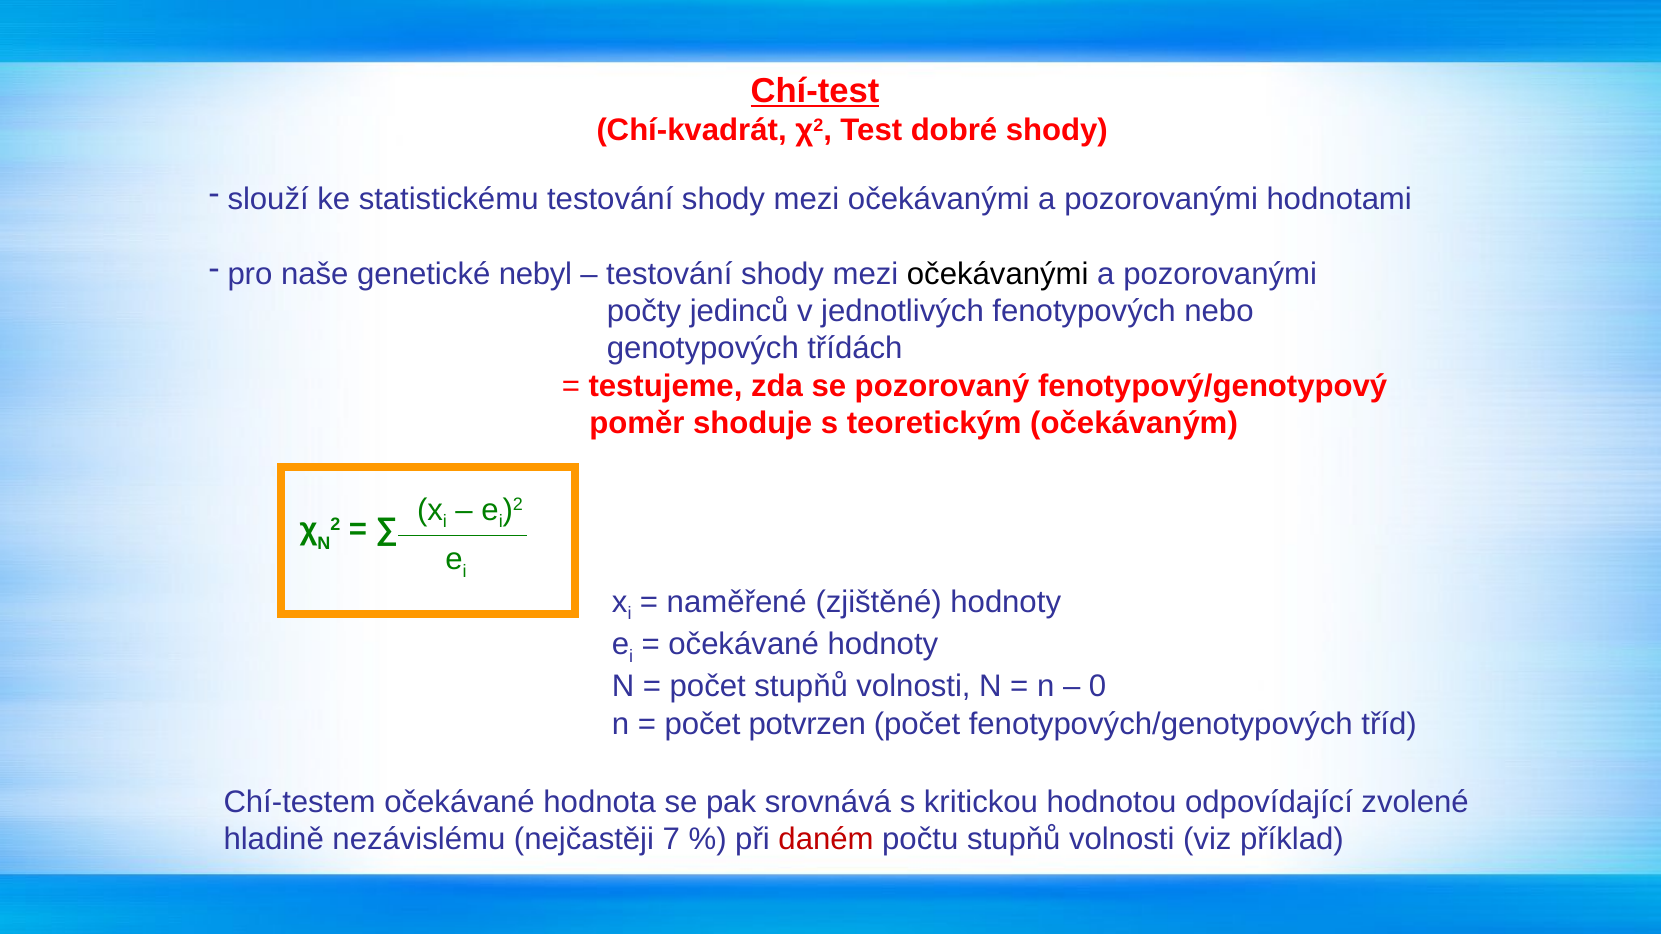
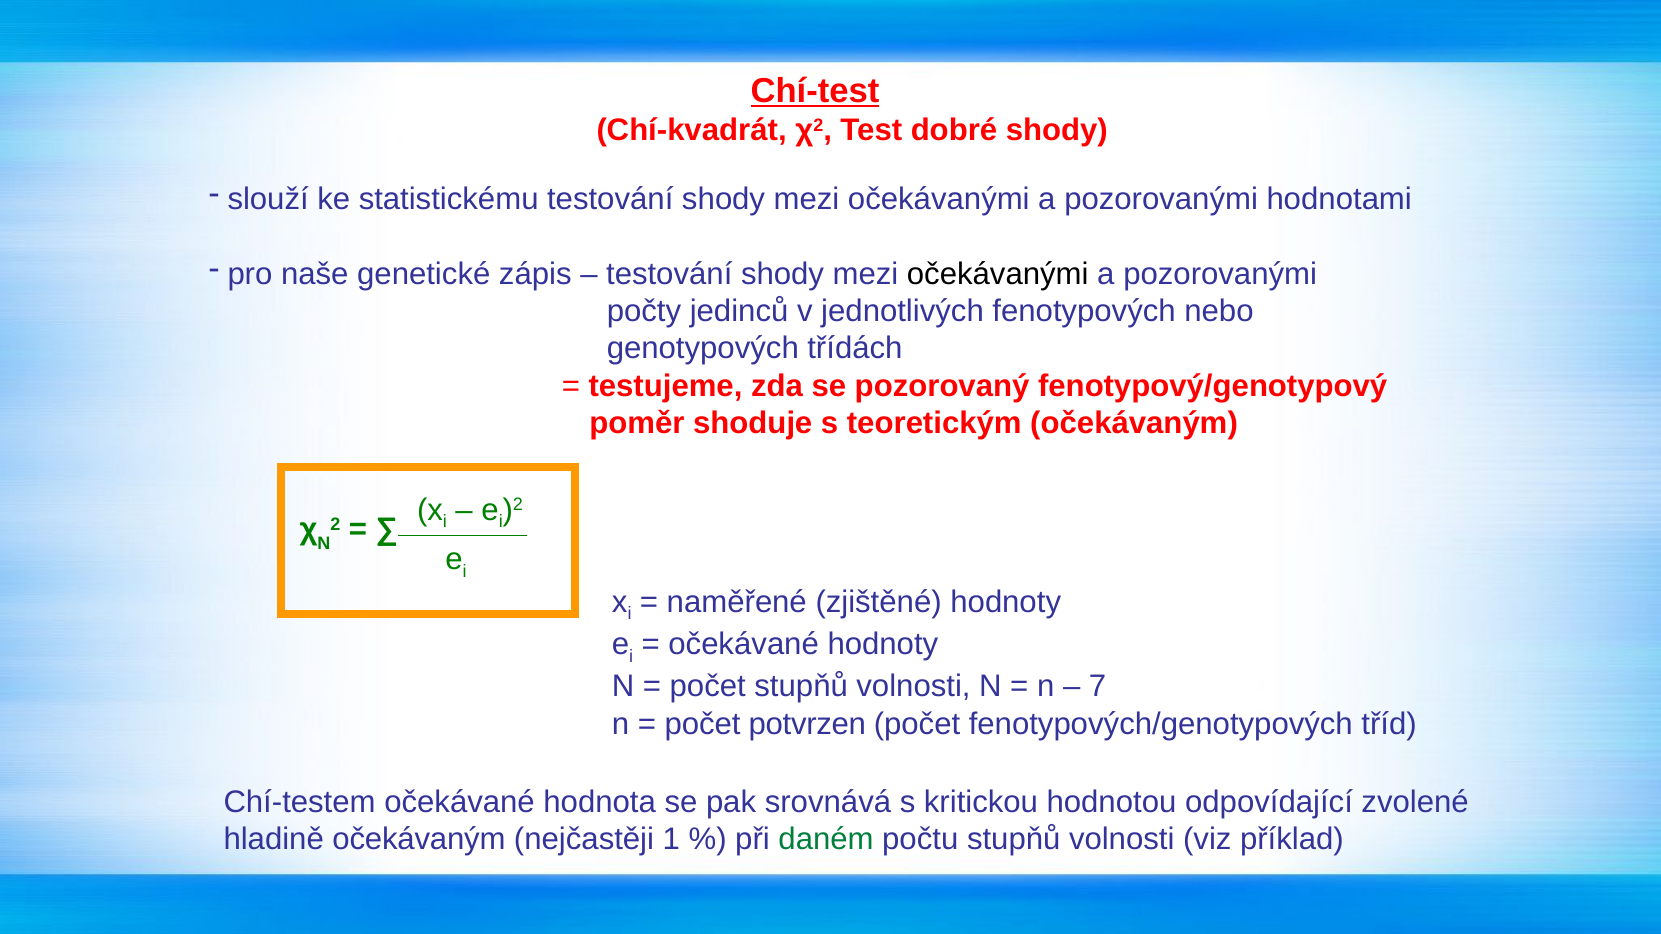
nebyl: nebyl -> zápis
0: 0 -> 7
hladině nezávislému: nezávislému -> očekávaným
7: 7 -> 1
daném colour: red -> green
